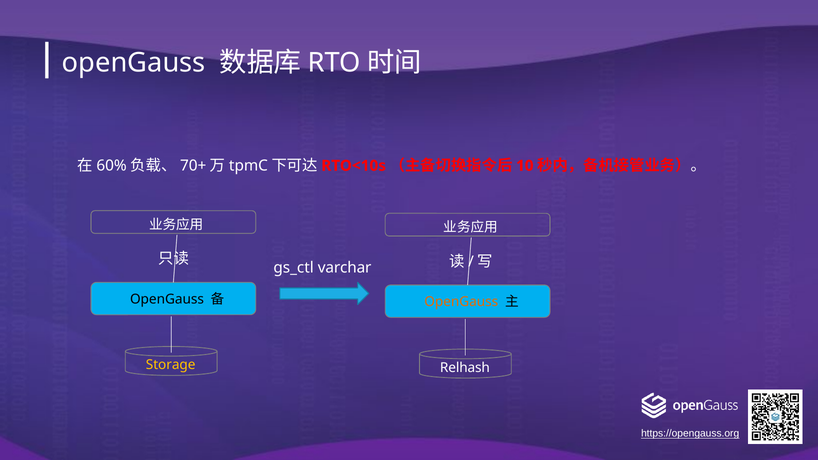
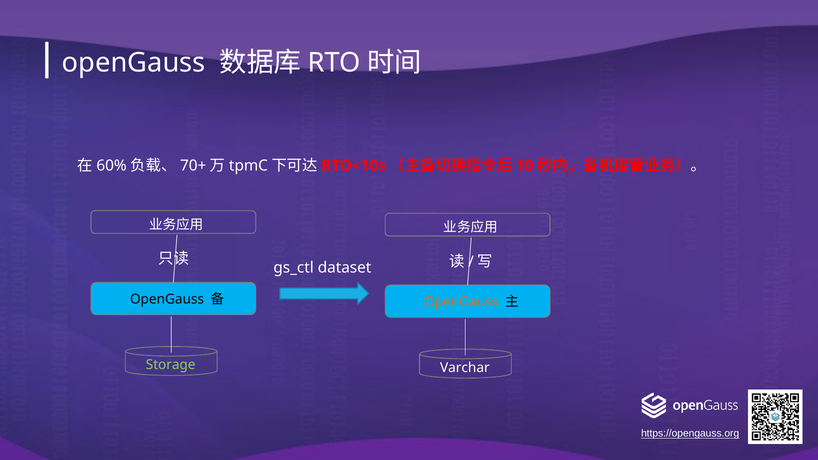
varchar: varchar -> dataset
Storage colour: yellow -> light green
Relhash: Relhash -> Varchar
